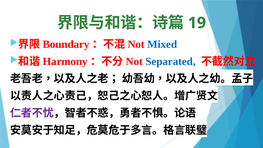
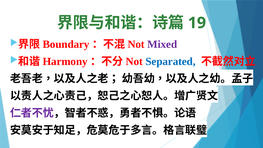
Mixed colour: blue -> purple
